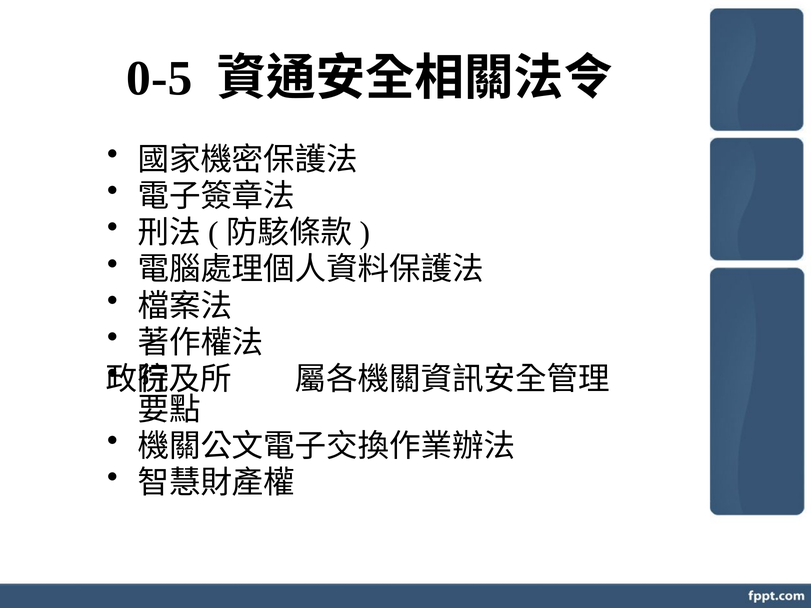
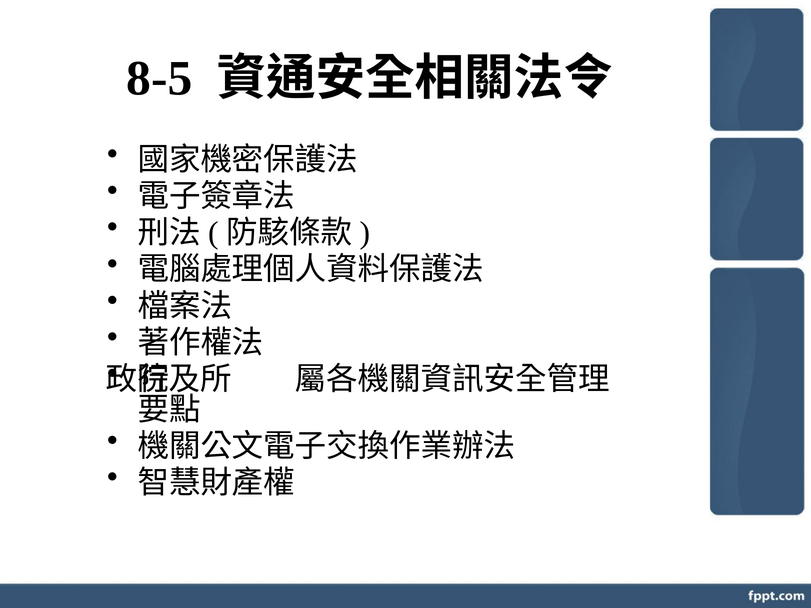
0-5: 0-5 -> 8-5
